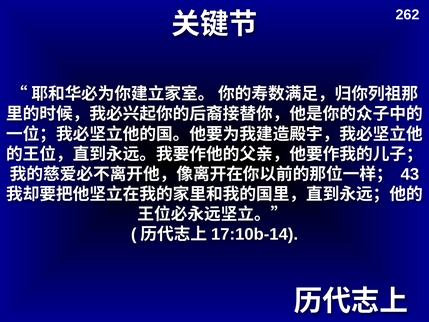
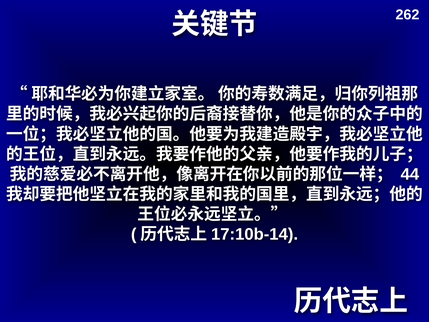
43: 43 -> 44
